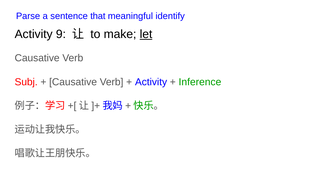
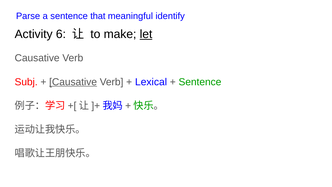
9: 9 -> 6
Causative at (73, 82) underline: none -> present
Activity at (151, 82): Activity -> Lexical
Inference at (200, 82): Inference -> Sentence
